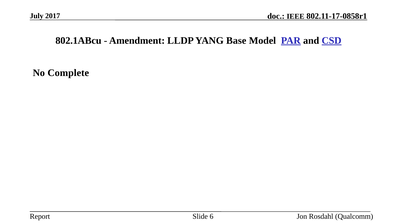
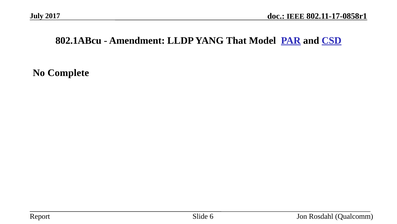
Base: Base -> That
